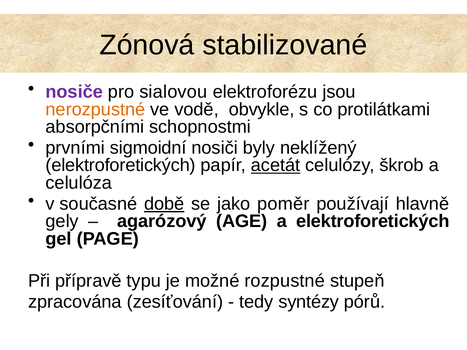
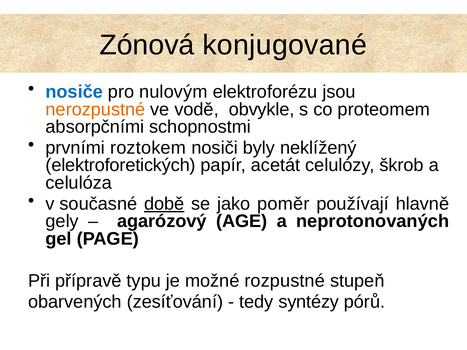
stabilizované: stabilizované -> konjugované
nosiče colour: purple -> blue
sialovou: sialovou -> nulovým
protilátkami: protilátkami -> proteomem
sigmoidní: sigmoidní -> roztokem
acetát underline: present -> none
a elektroforetických: elektroforetických -> neprotonovaných
zpracována: zpracována -> obarvených
